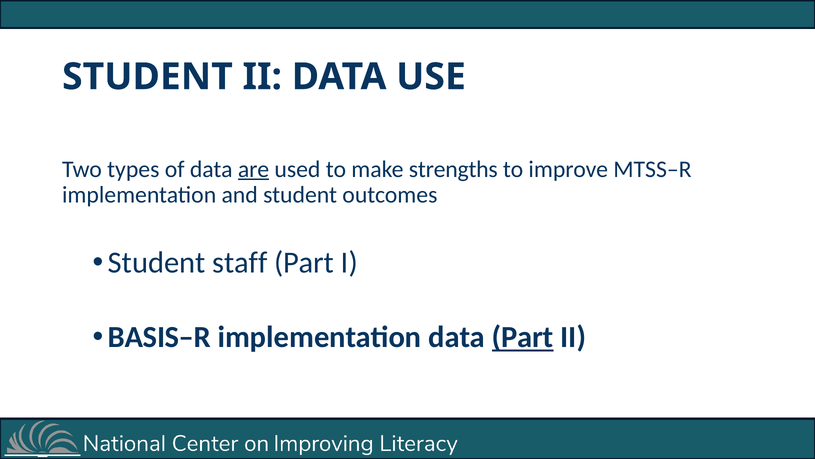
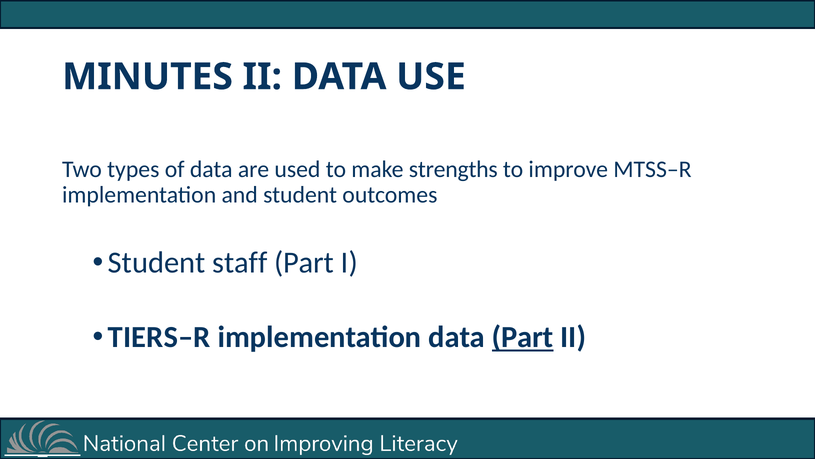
STUDENT at (147, 77): STUDENT -> MINUTES
are underline: present -> none
BASIS–R: BASIS–R -> TIERS–R
